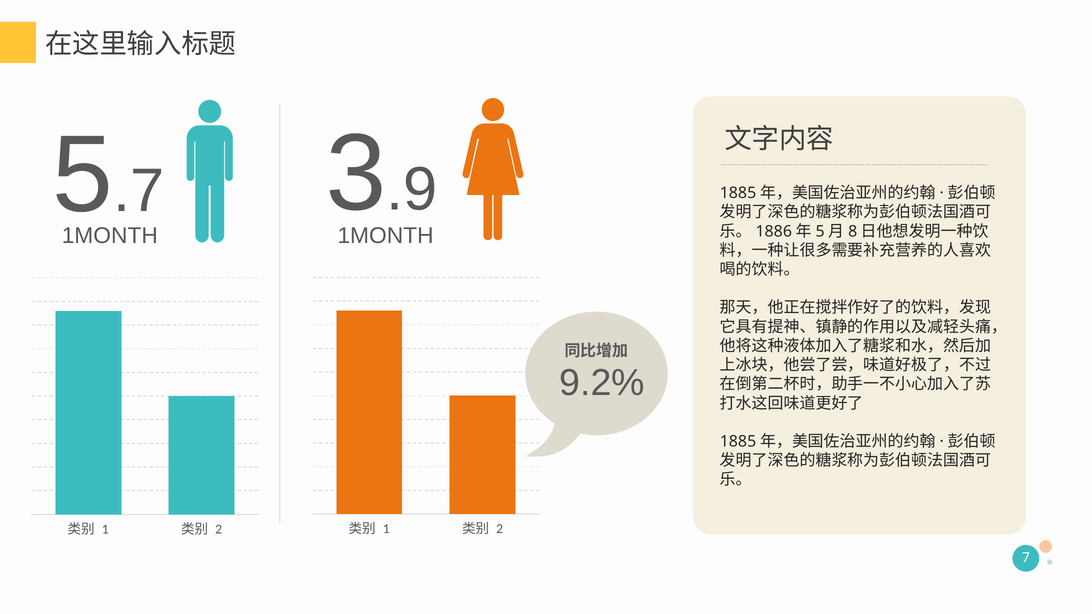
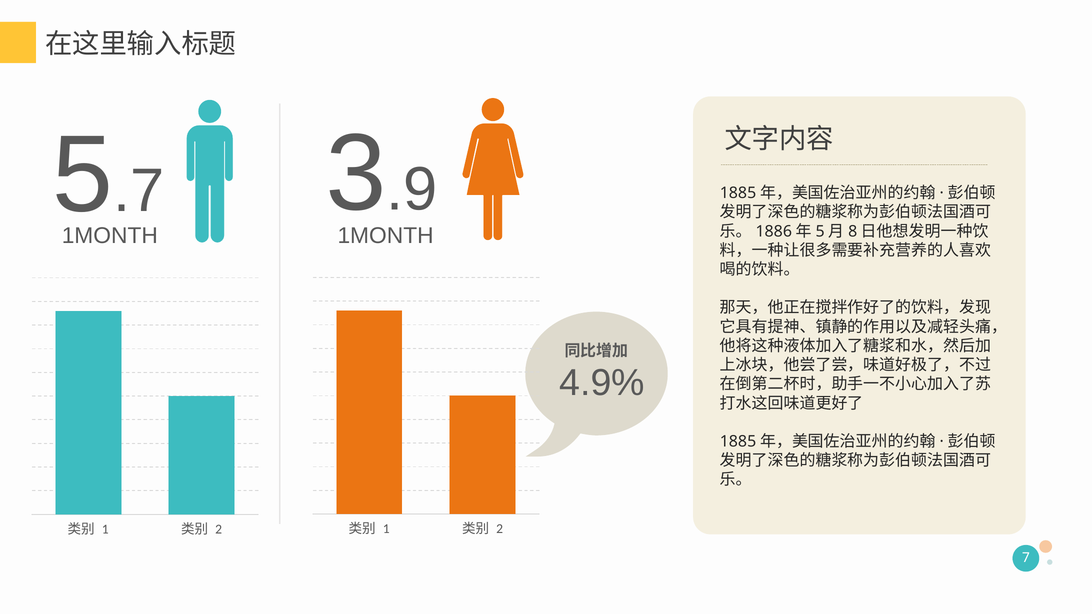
9.2%: 9.2% -> 4.9%
